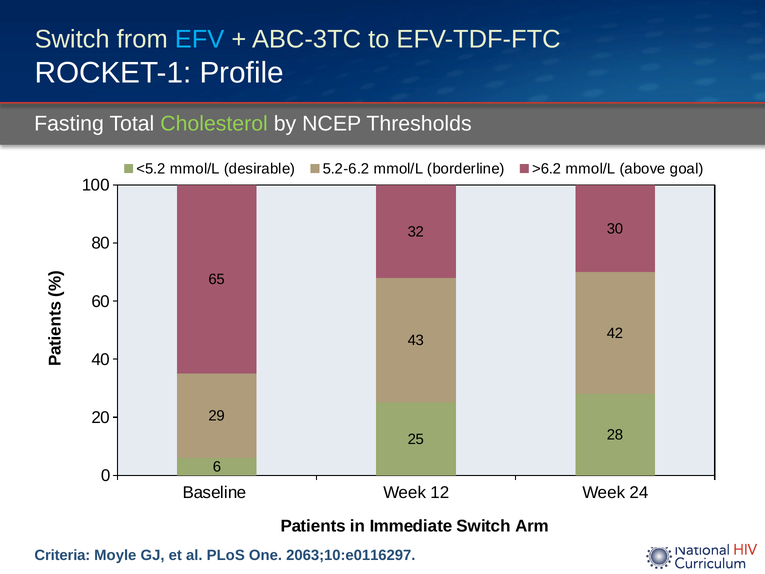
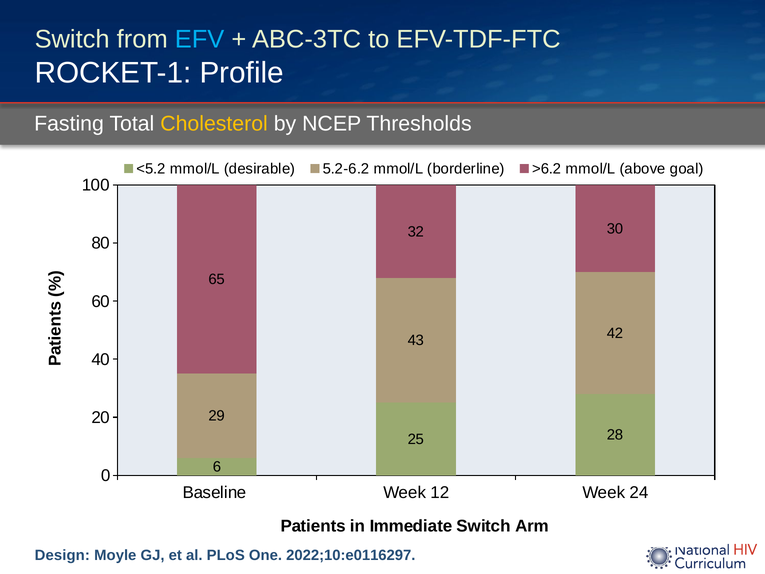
Cholesterol colour: light green -> yellow
Criteria: Criteria -> Design
2063;10:e0116297: 2063;10:e0116297 -> 2022;10:e0116297
